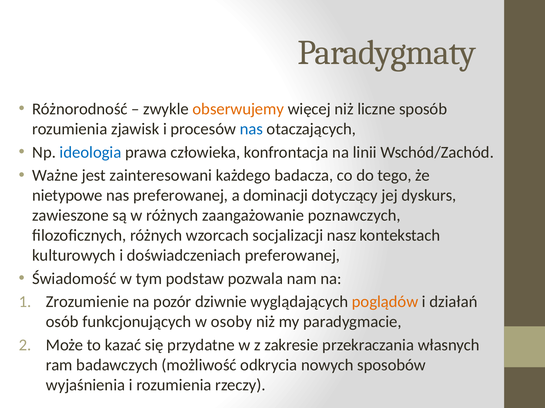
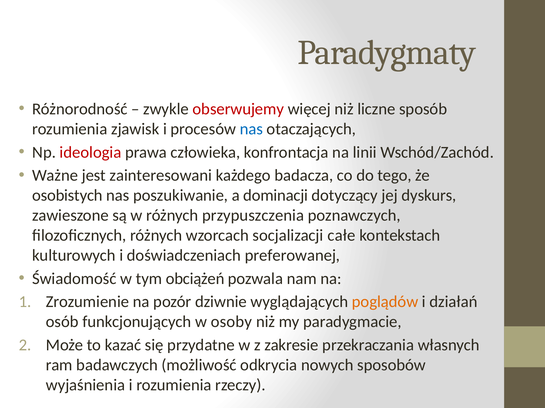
obserwujemy colour: orange -> red
ideologia colour: blue -> red
nietypowe: nietypowe -> osobistych
nas preferowanej: preferowanej -> poszukiwanie
zaangażowanie: zaangażowanie -> przypuszczenia
nasz: nasz -> całe
podstaw: podstaw -> obciążeń
